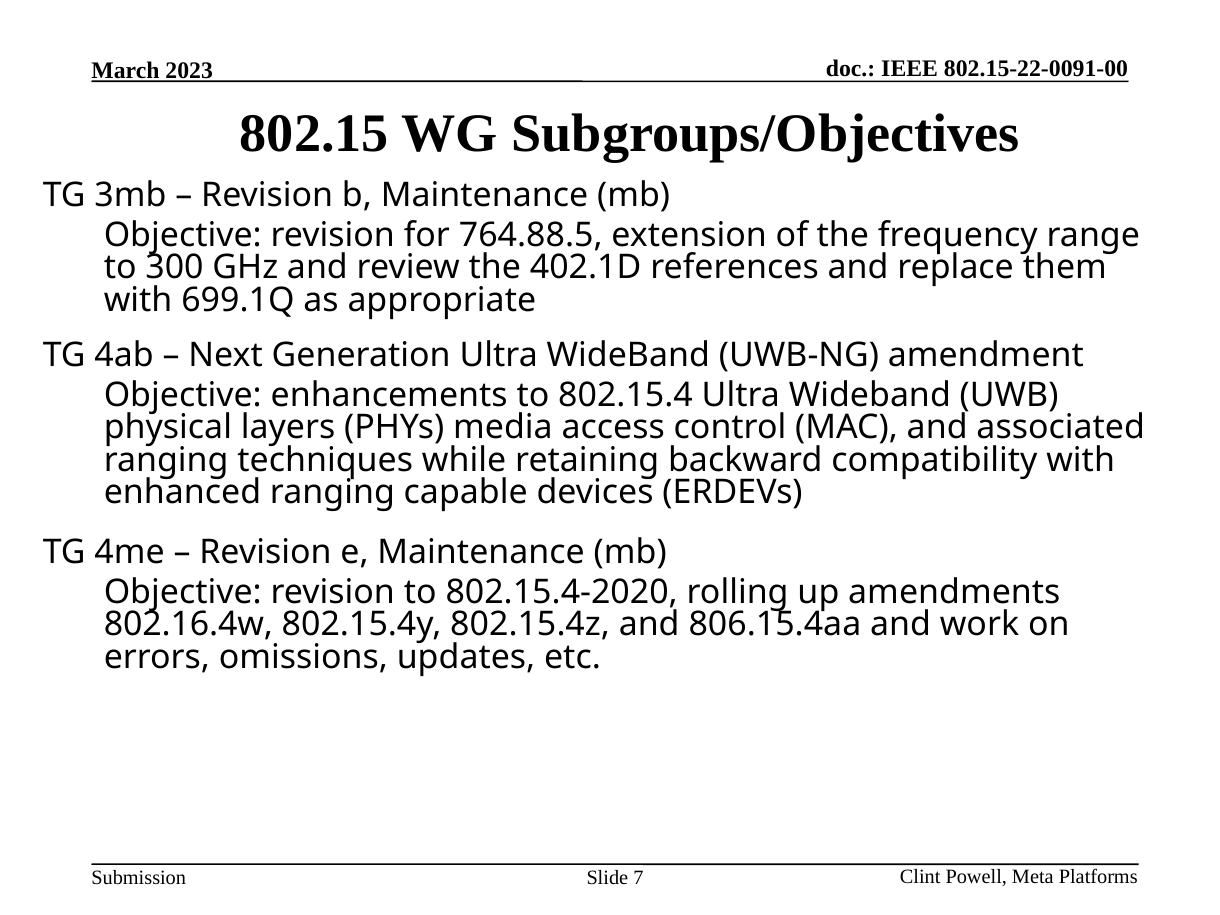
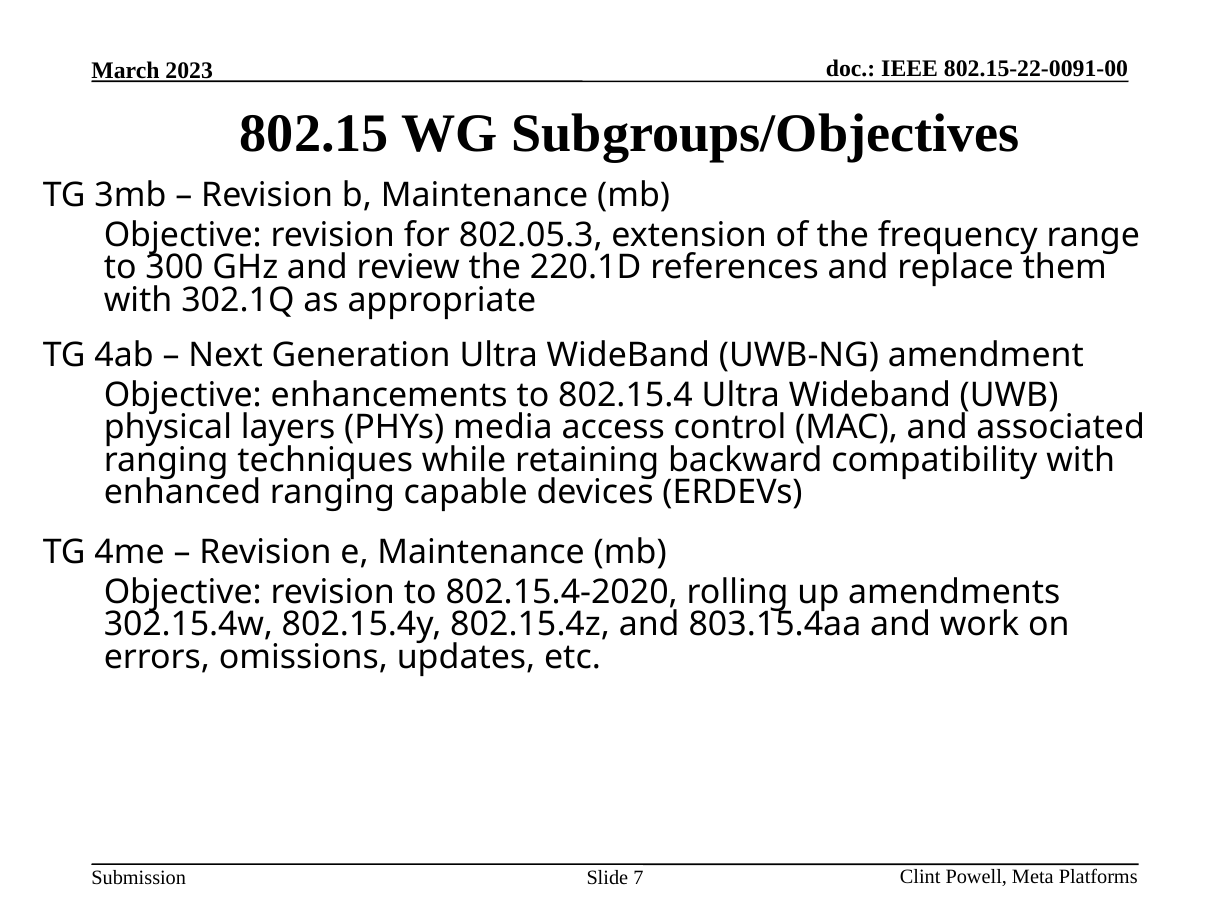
764.88.5: 764.88.5 -> 802.05.3
402.1D: 402.1D -> 220.1D
699.1Q: 699.1Q -> 302.1Q
802.16.4w: 802.16.4w -> 302.15.4w
806.15.4aa: 806.15.4aa -> 803.15.4aa
